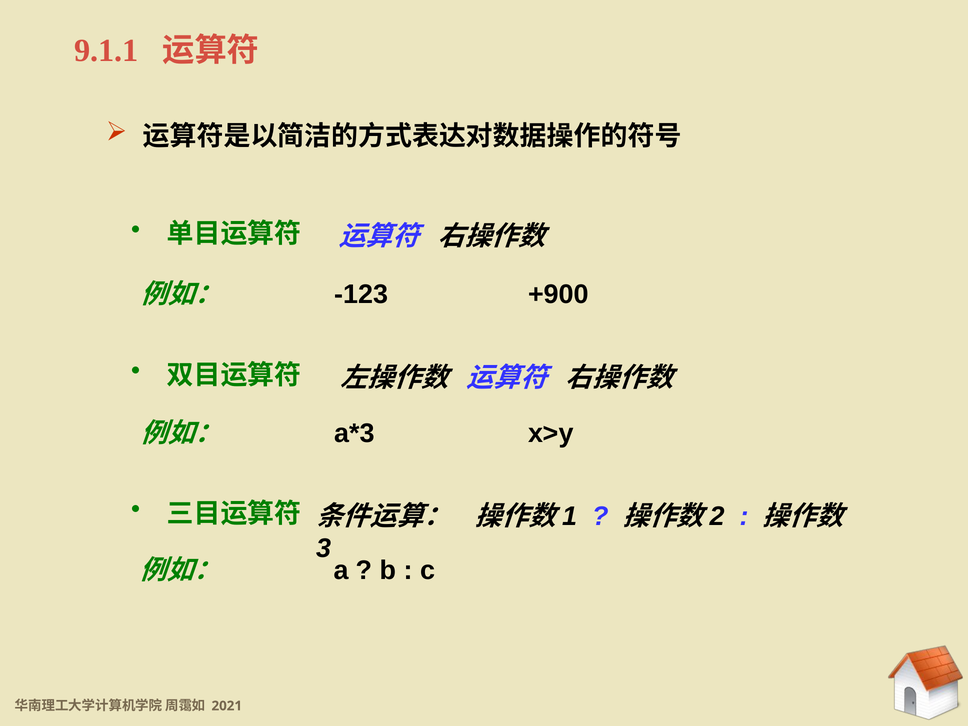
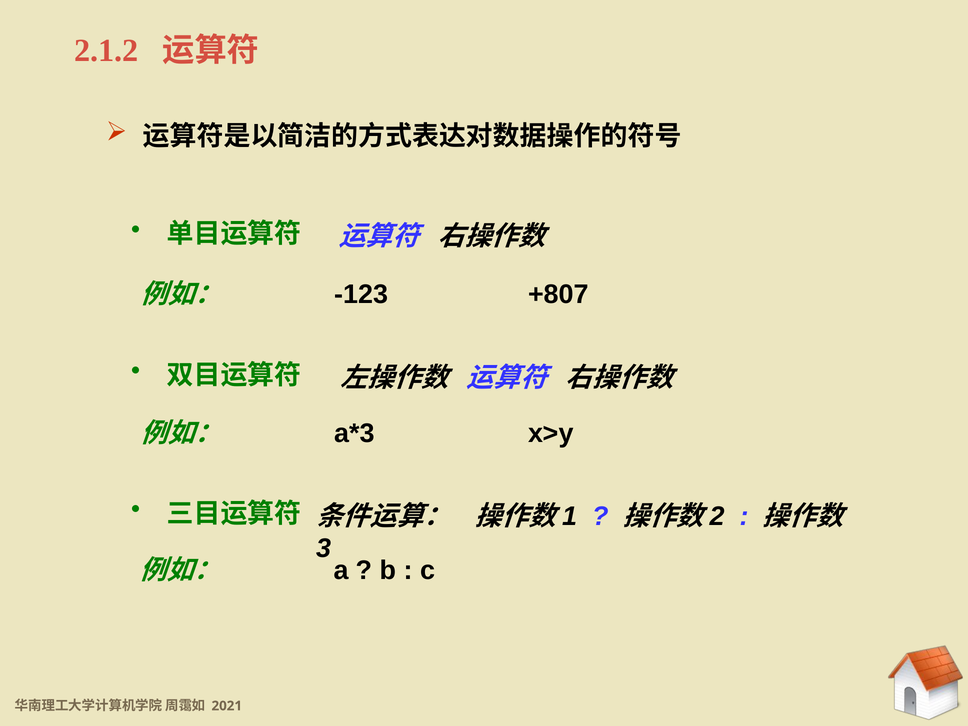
9.1.1: 9.1.1 -> 2.1.2
+900: +900 -> +807
